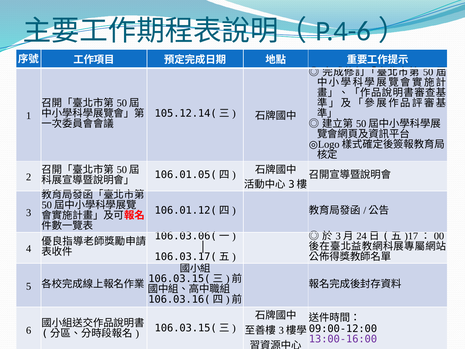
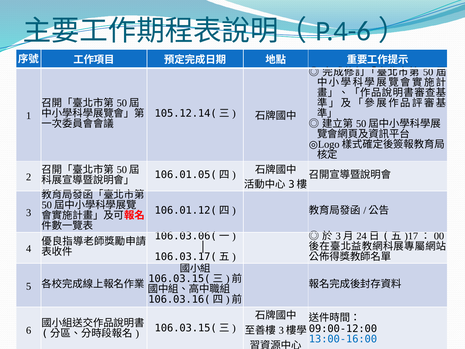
13:00-16:00 colour: purple -> blue
